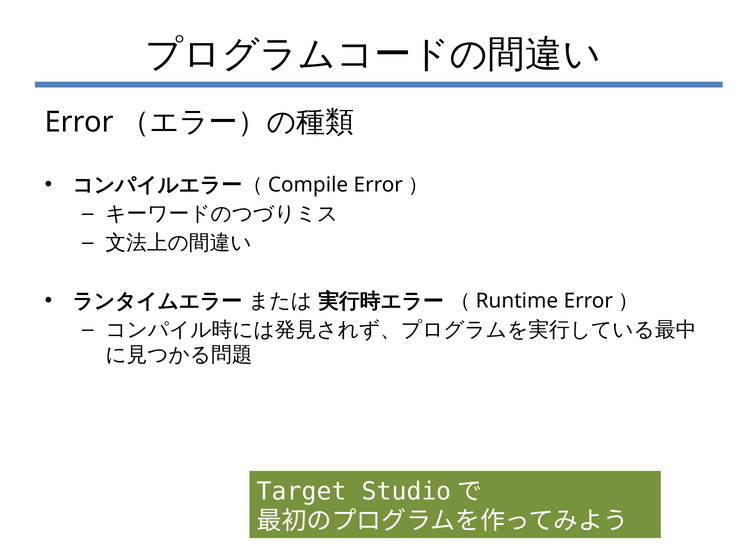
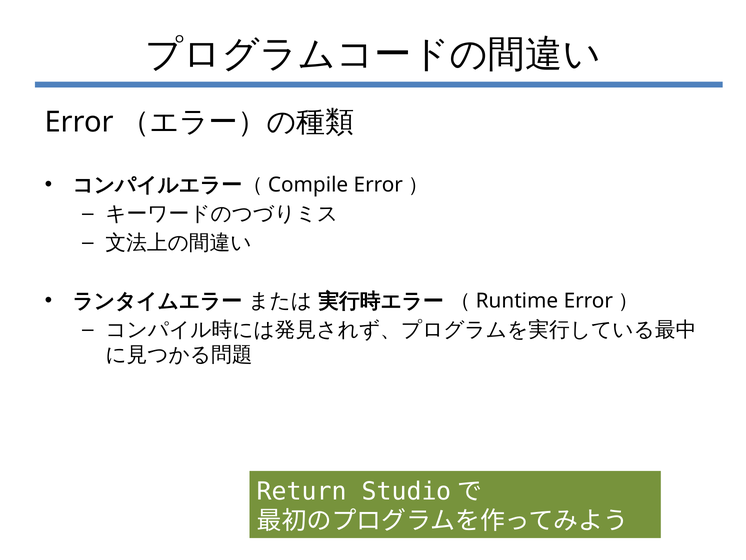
Target: Target -> Return
